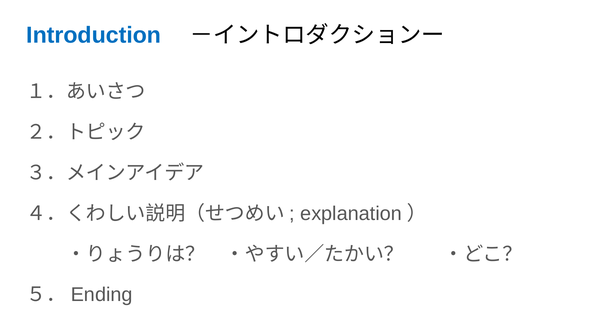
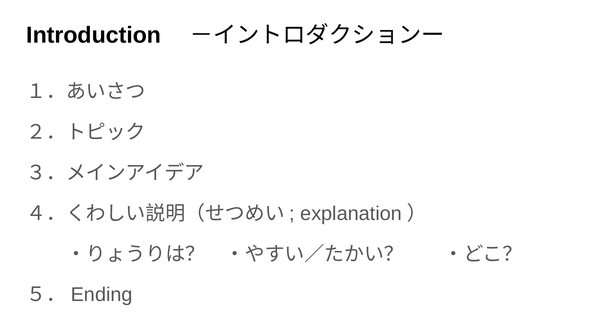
Introduction colour: blue -> black
